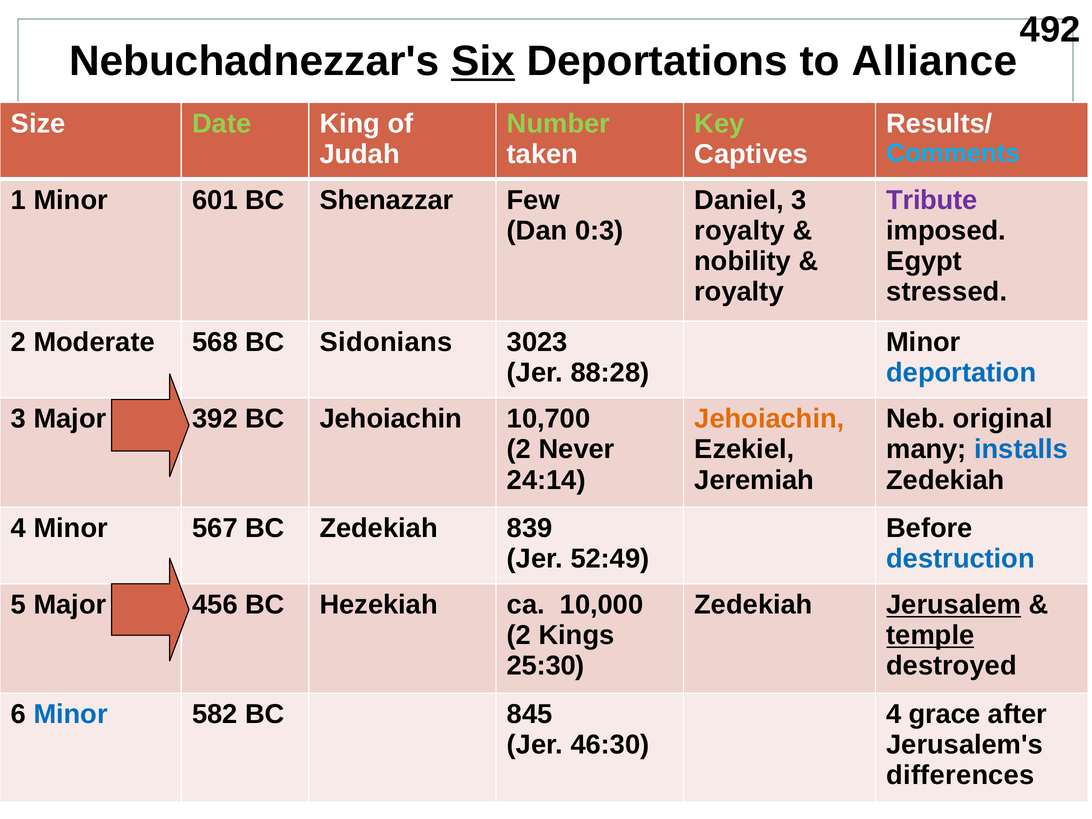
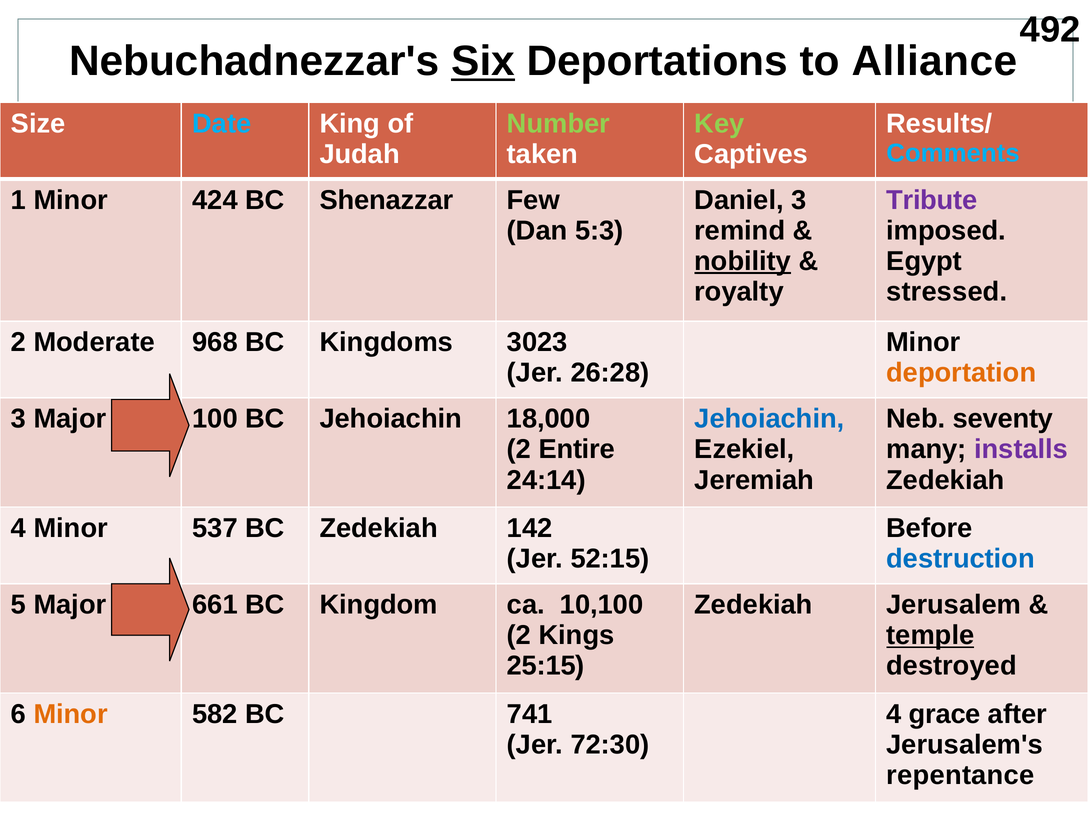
Date colour: light green -> light blue
601: 601 -> 424
0:3: 0:3 -> 5:3
royalty at (740, 231): royalty -> remind
nobility underline: none -> present
568: 568 -> 968
Sidonians: Sidonians -> Kingdoms
88:28: 88:28 -> 26:28
deportation colour: blue -> orange
392: 392 -> 100
10,700: 10,700 -> 18,000
Jehoiachin at (769, 419) colour: orange -> blue
original: original -> seventy
Never: Never -> Entire
installs colour: blue -> purple
567: 567 -> 537
839: 839 -> 142
52:49: 52:49 -> 52:15
456: 456 -> 661
Hezekiah: Hezekiah -> Kingdom
10,000: 10,000 -> 10,100
Jerusalem underline: present -> none
25:30: 25:30 -> 25:15
Minor at (71, 714) colour: blue -> orange
845: 845 -> 741
46:30: 46:30 -> 72:30
differences: differences -> repentance
